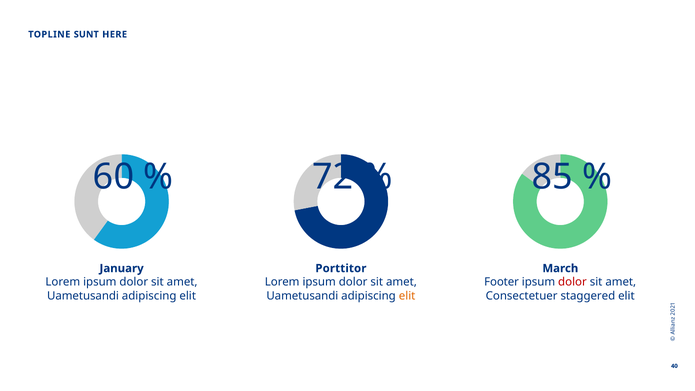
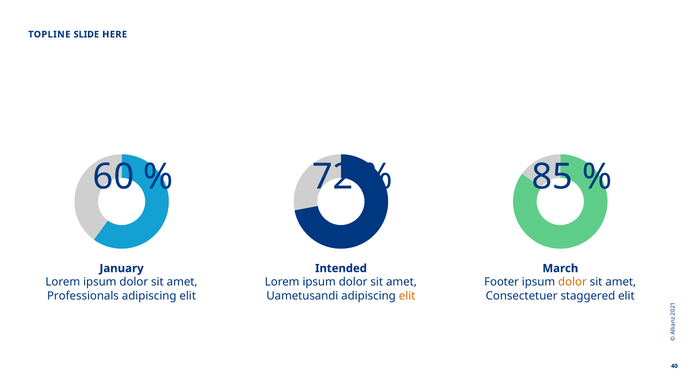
SUNT: SUNT -> SLIDE
Porttitor: Porttitor -> Intended
dolor at (572, 282) colour: red -> orange
Uametusandi at (83, 296): Uametusandi -> Professionals
